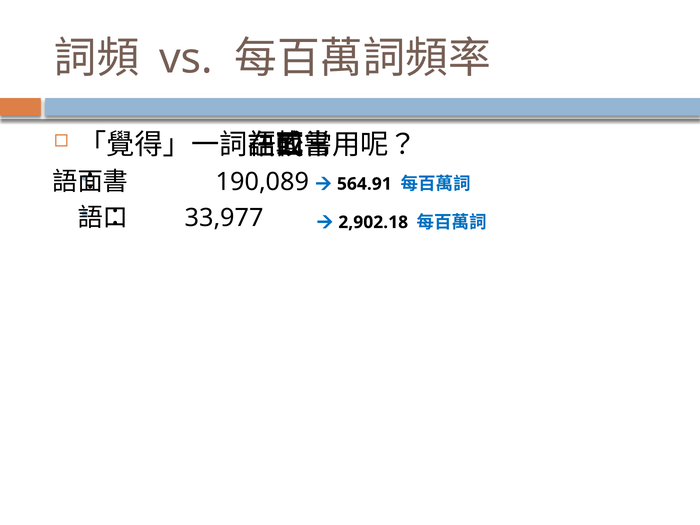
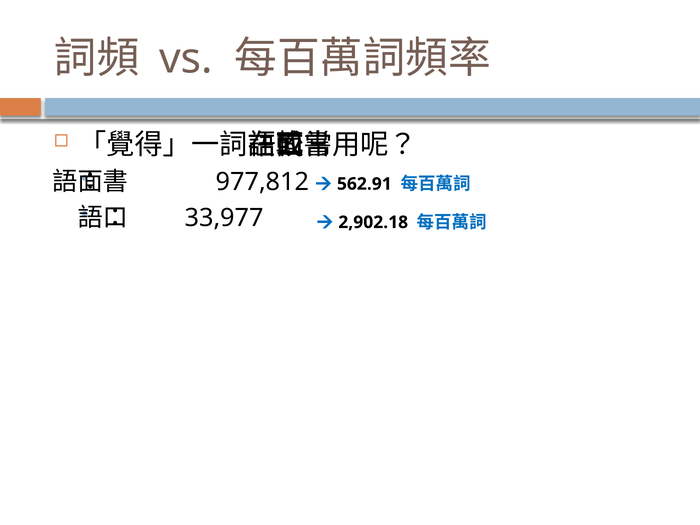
190,089: 190,089 -> 977,812
564.91: 564.91 -> 562.91
